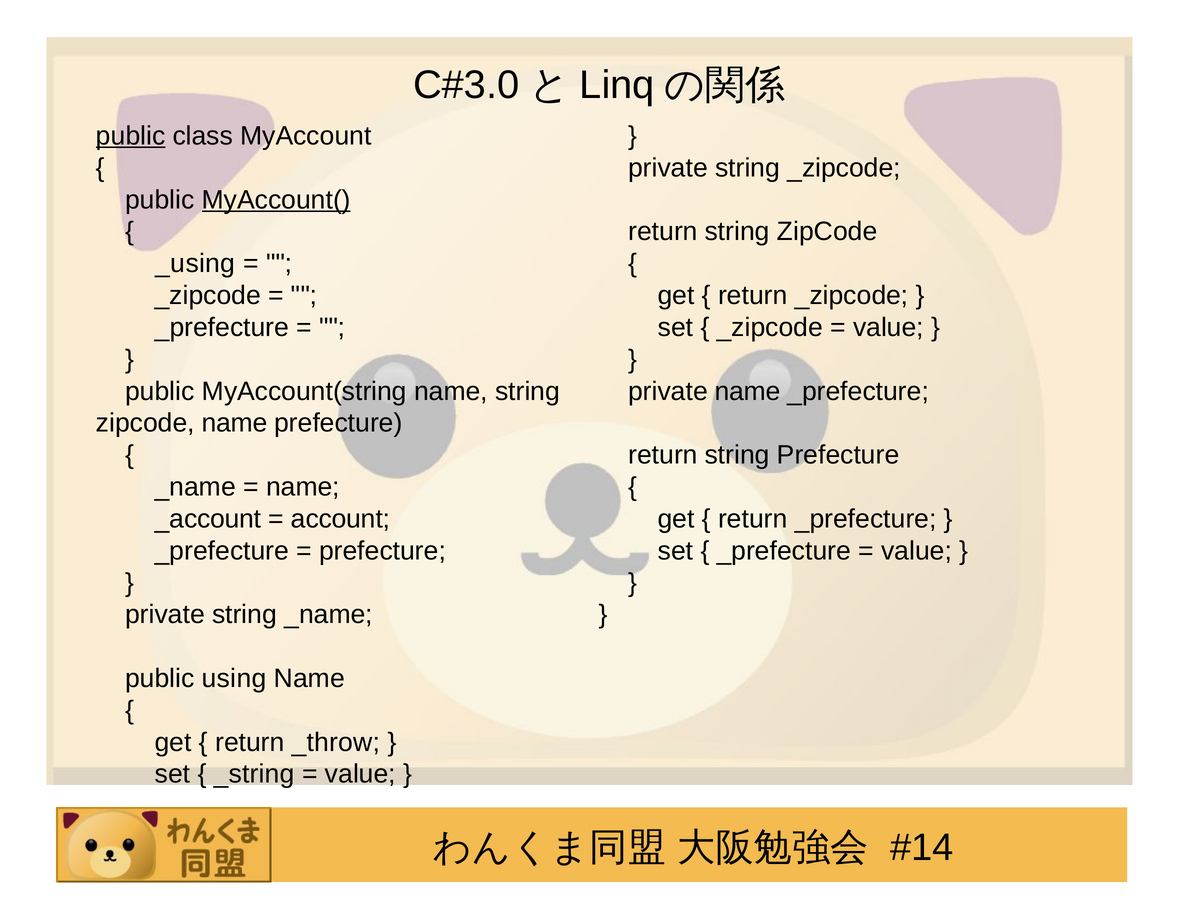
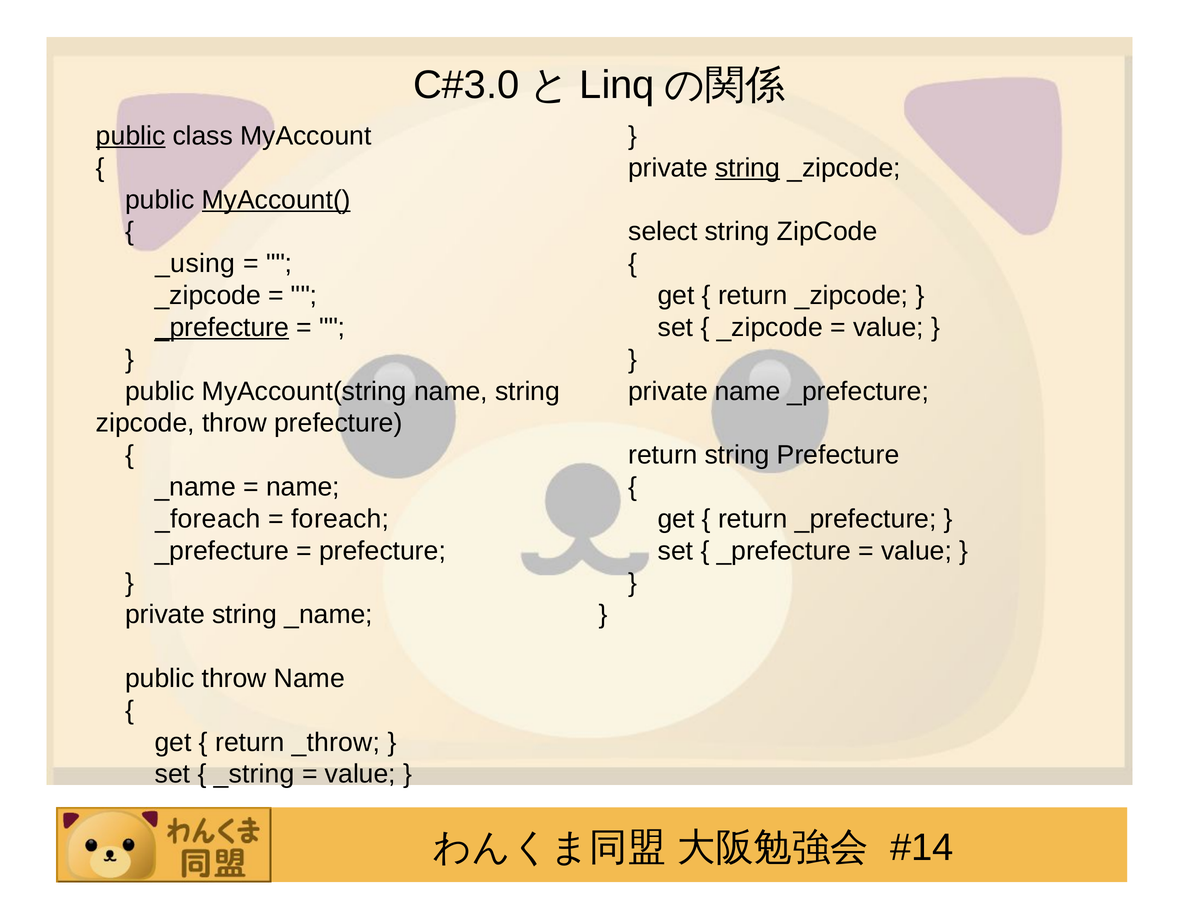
string at (748, 168) underline: none -> present
return at (663, 232): return -> select
_prefecture at (222, 328) underline: none -> present
zipcode name: name -> throw
_account: _account -> _foreach
account: account -> foreach
public using: using -> throw
